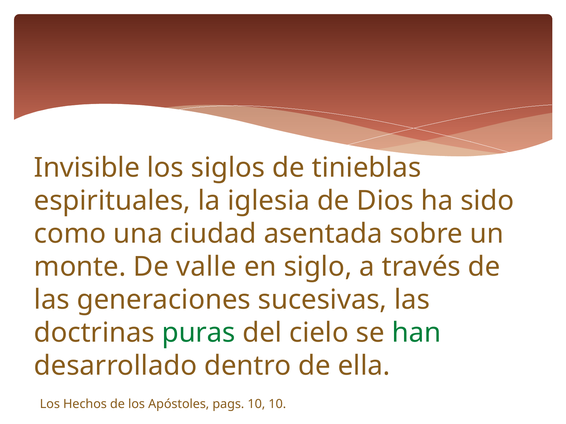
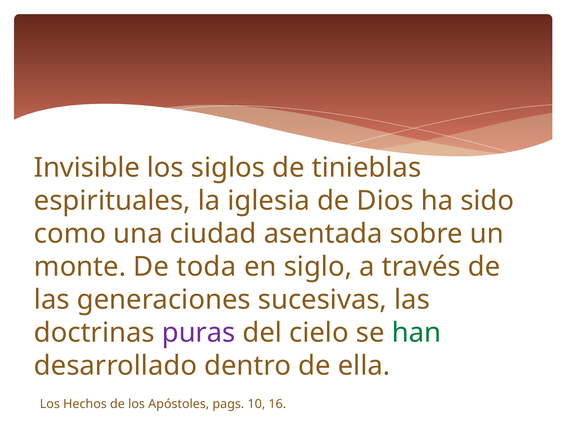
valle: valle -> toda
puras colour: green -> purple
10 10: 10 -> 16
